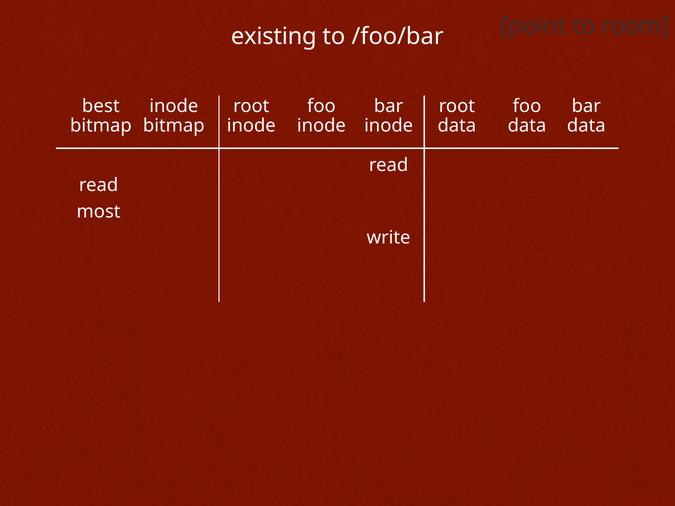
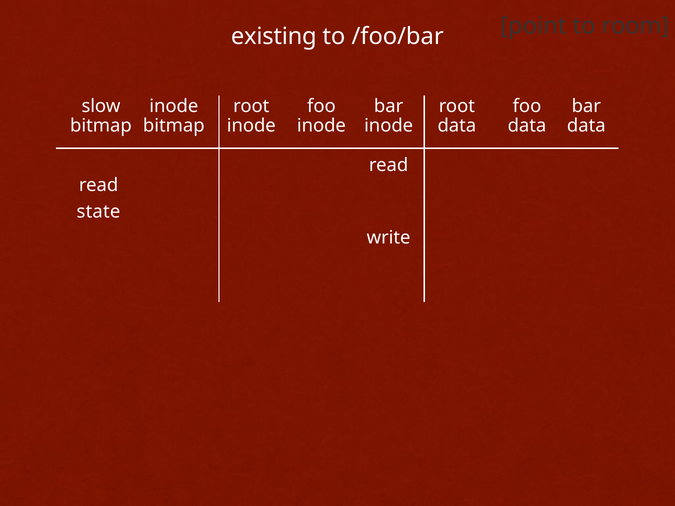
best: best -> slow
most: most -> state
